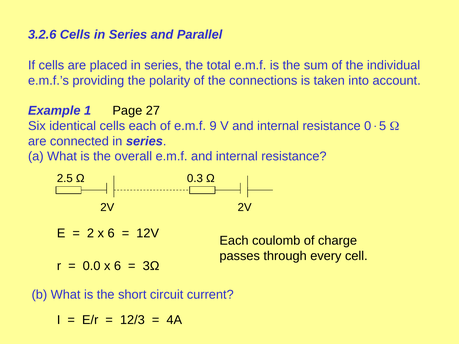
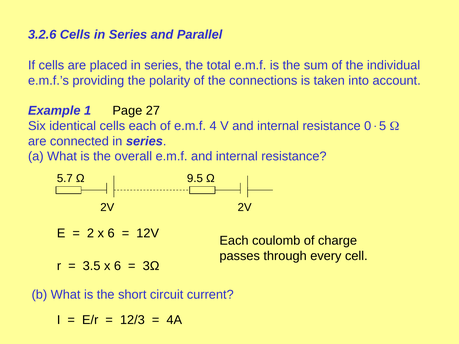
9: 9 -> 4
2.5: 2.5 -> 5.7
0.3: 0.3 -> 9.5
0.0: 0.0 -> 3.5
